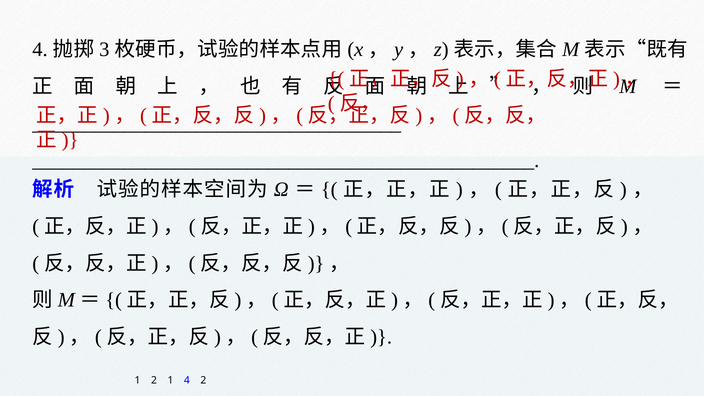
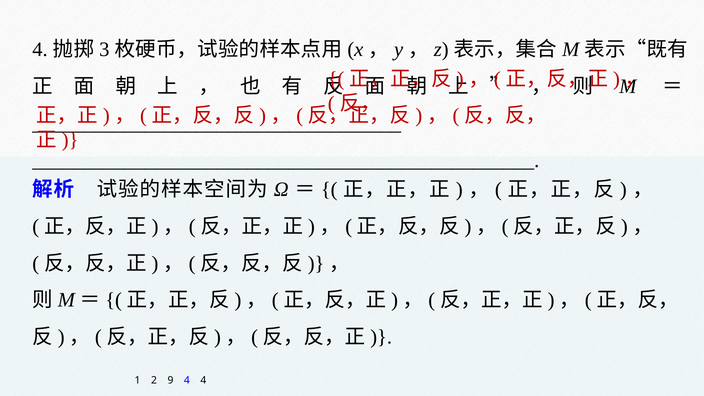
2 1: 1 -> 9
2 at (203, 381): 2 -> 4
